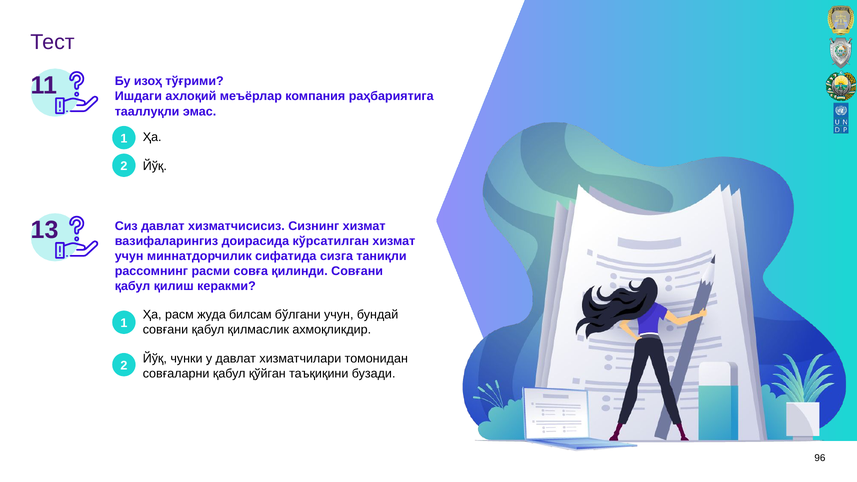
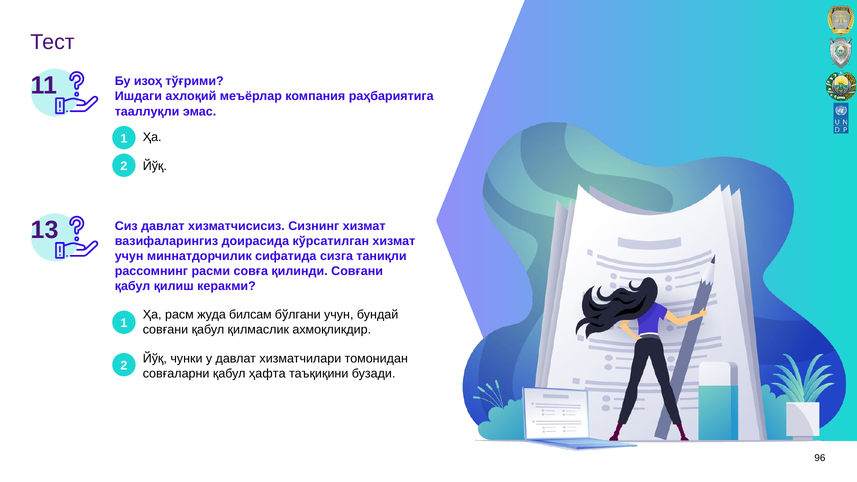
қўйган: қўйган -> ҳафта
